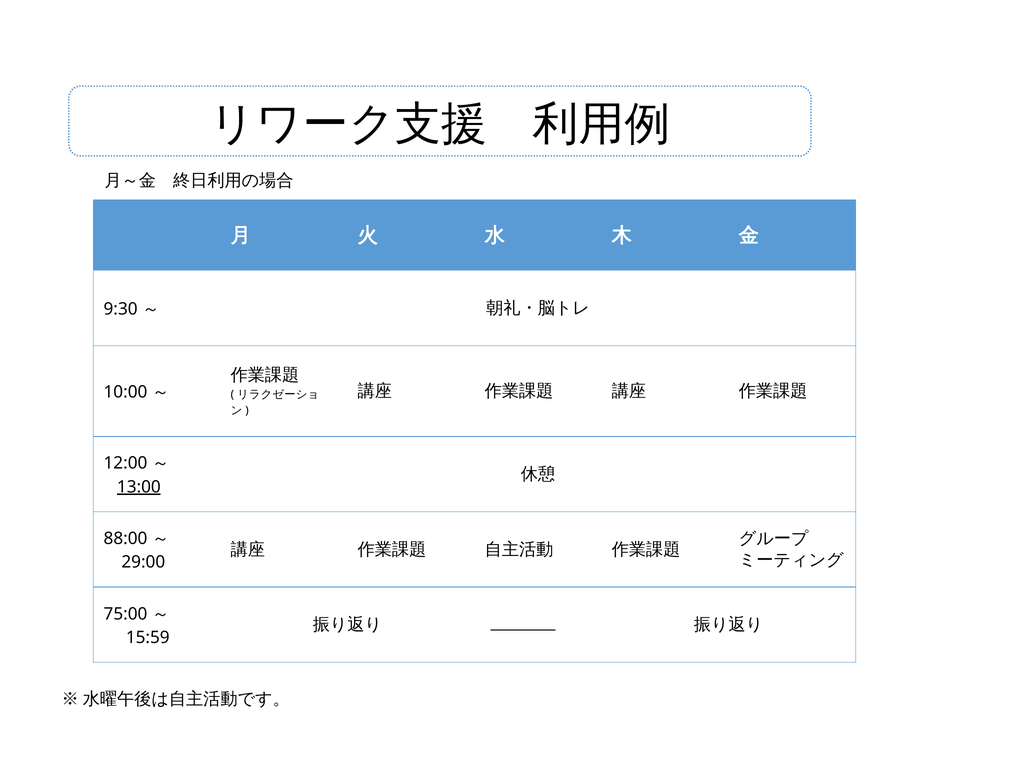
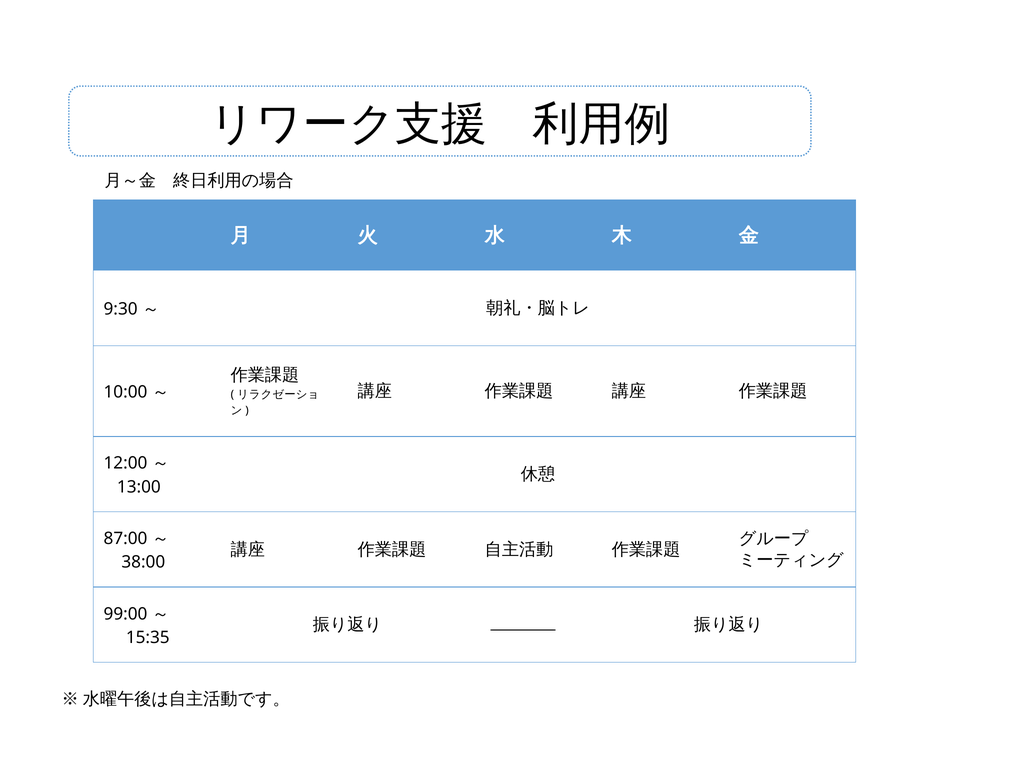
13:00 underline: present -> none
88:00: 88:00 -> 87:00
29:00: 29:00 -> 38:00
75:00: 75:00 -> 99:00
15:59: 15:59 -> 15:35
